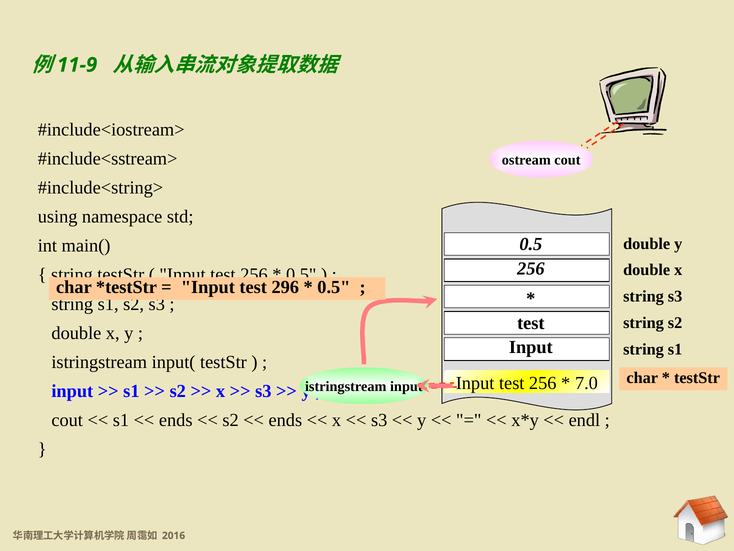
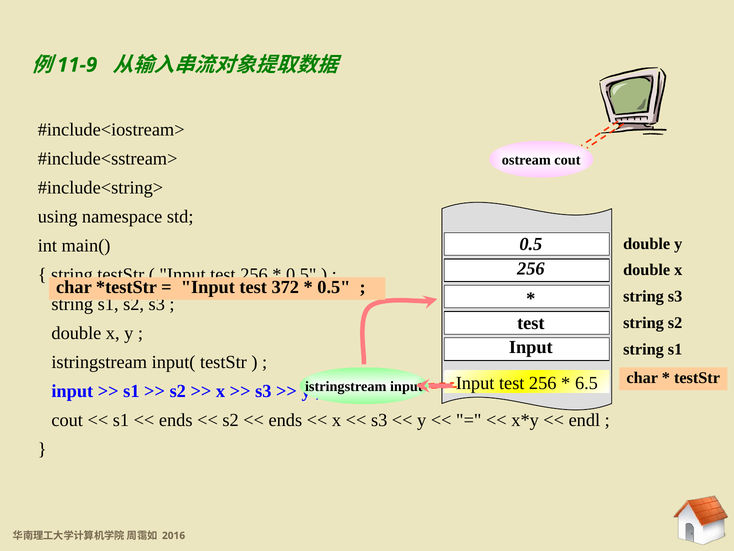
296: 296 -> 372
7.0: 7.0 -> 6.5
